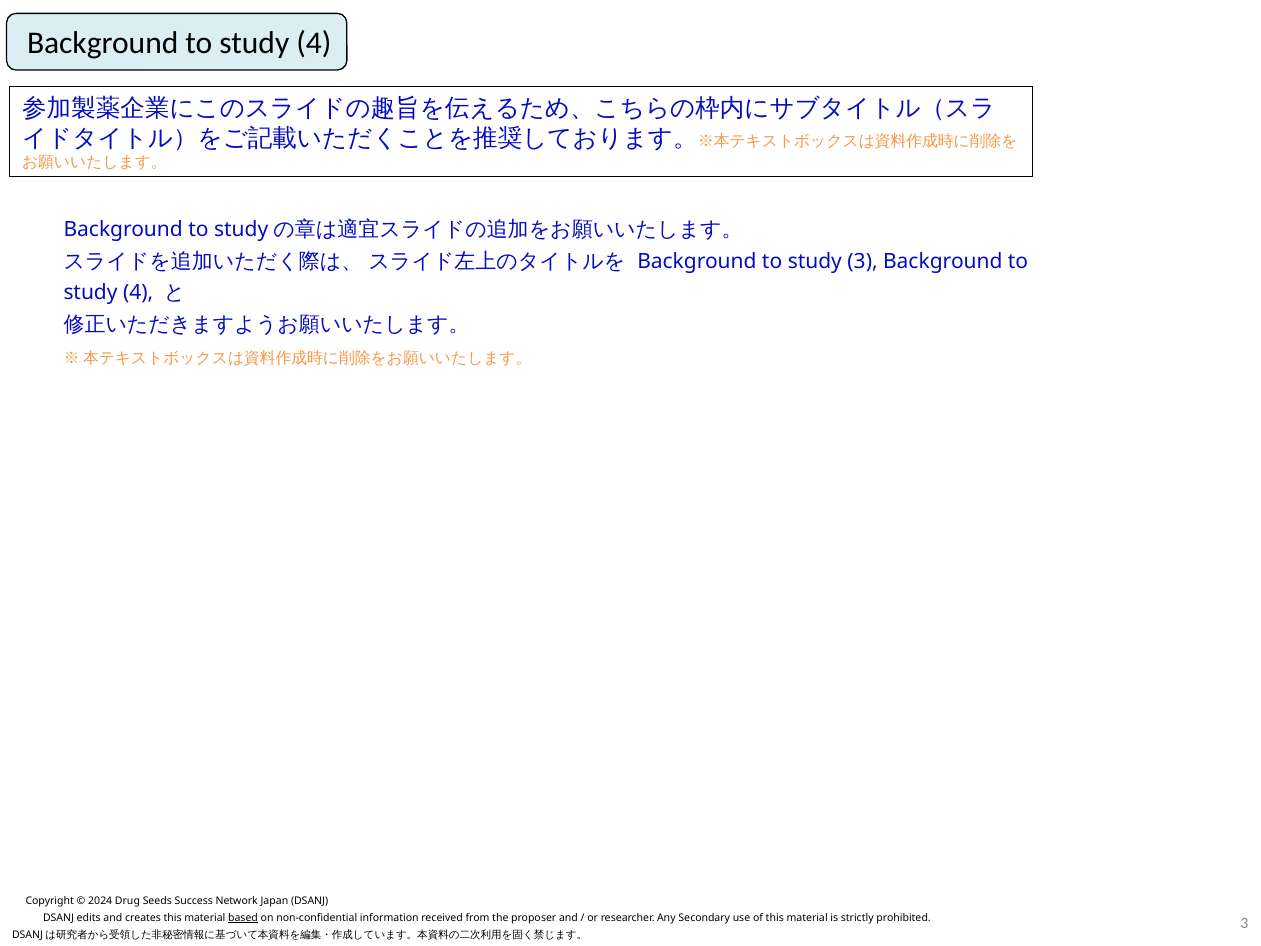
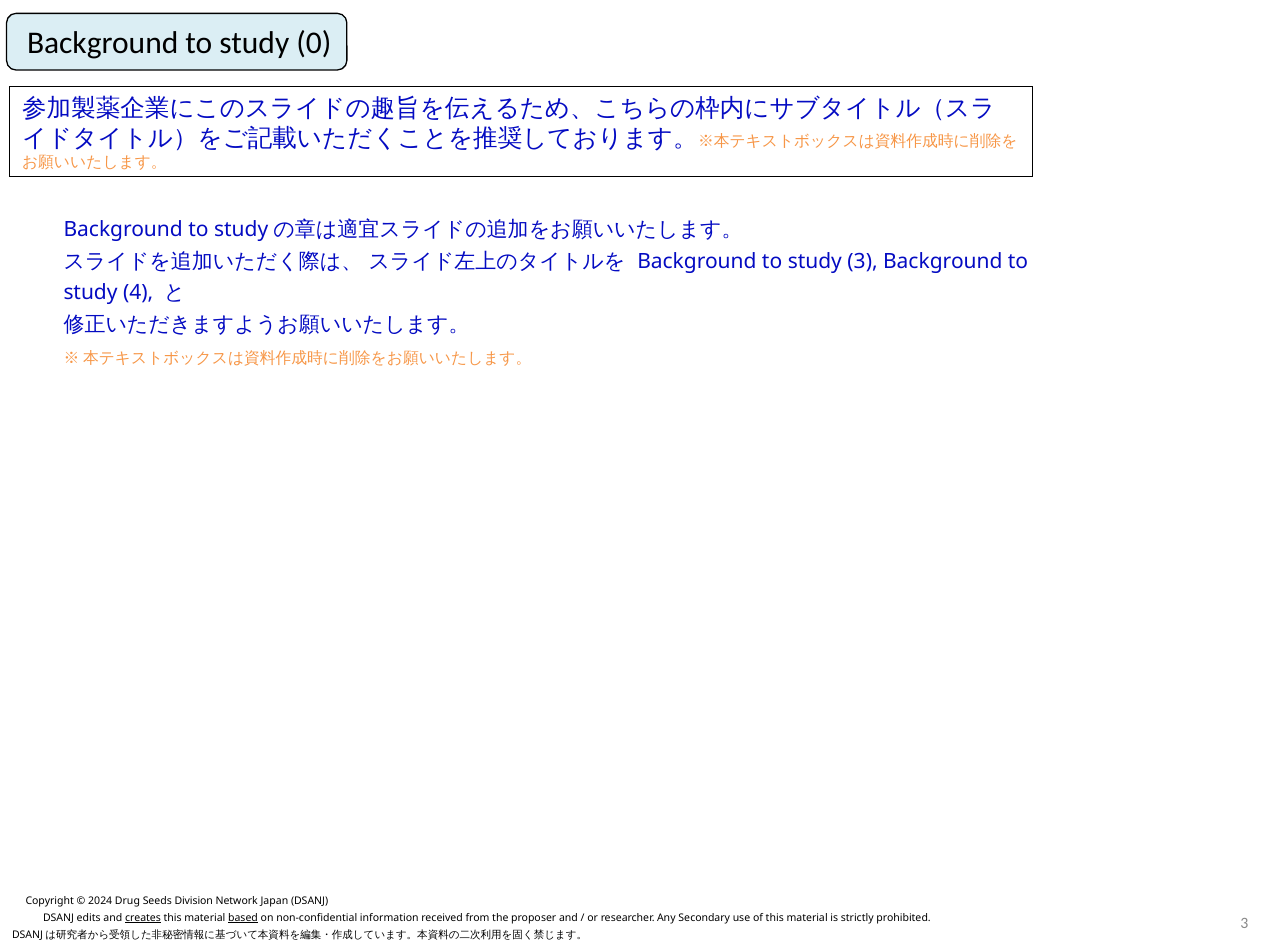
4 at (314, 44): 4 -> 0
Success: Success -> Division
creates underline: none -> present
